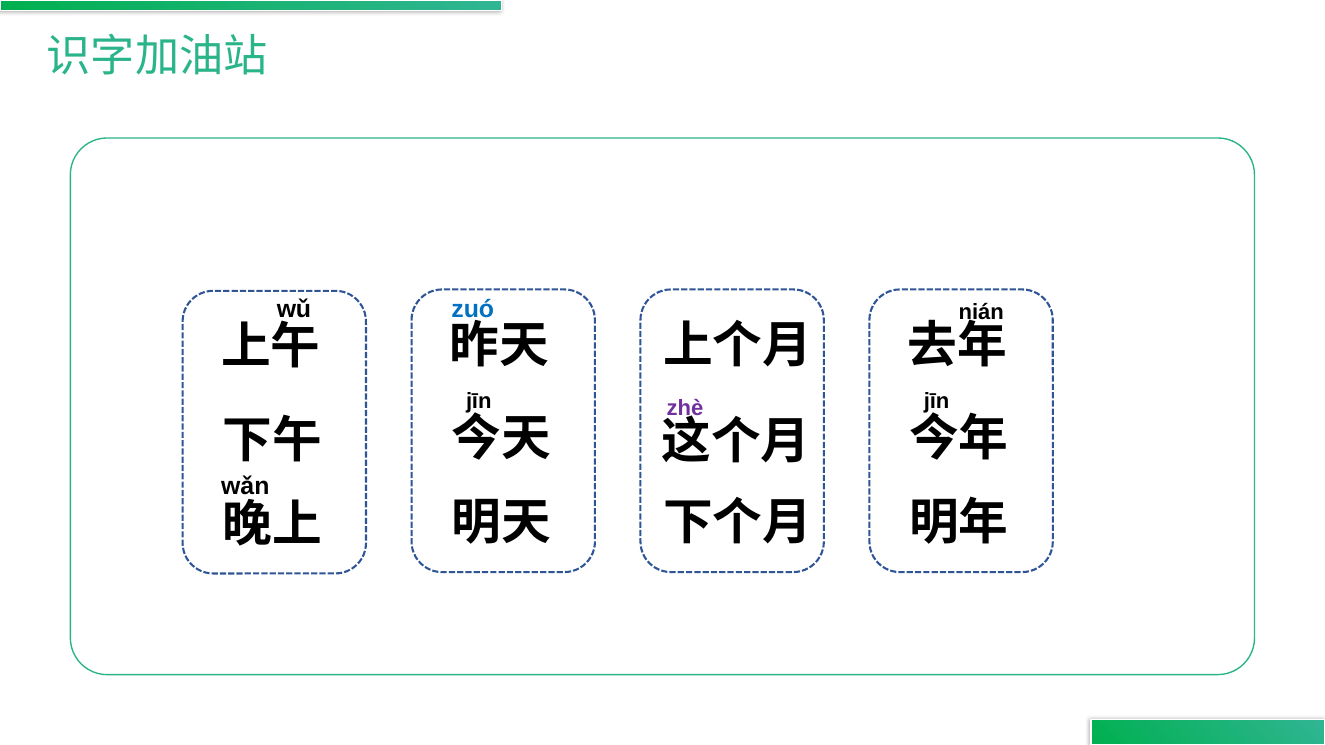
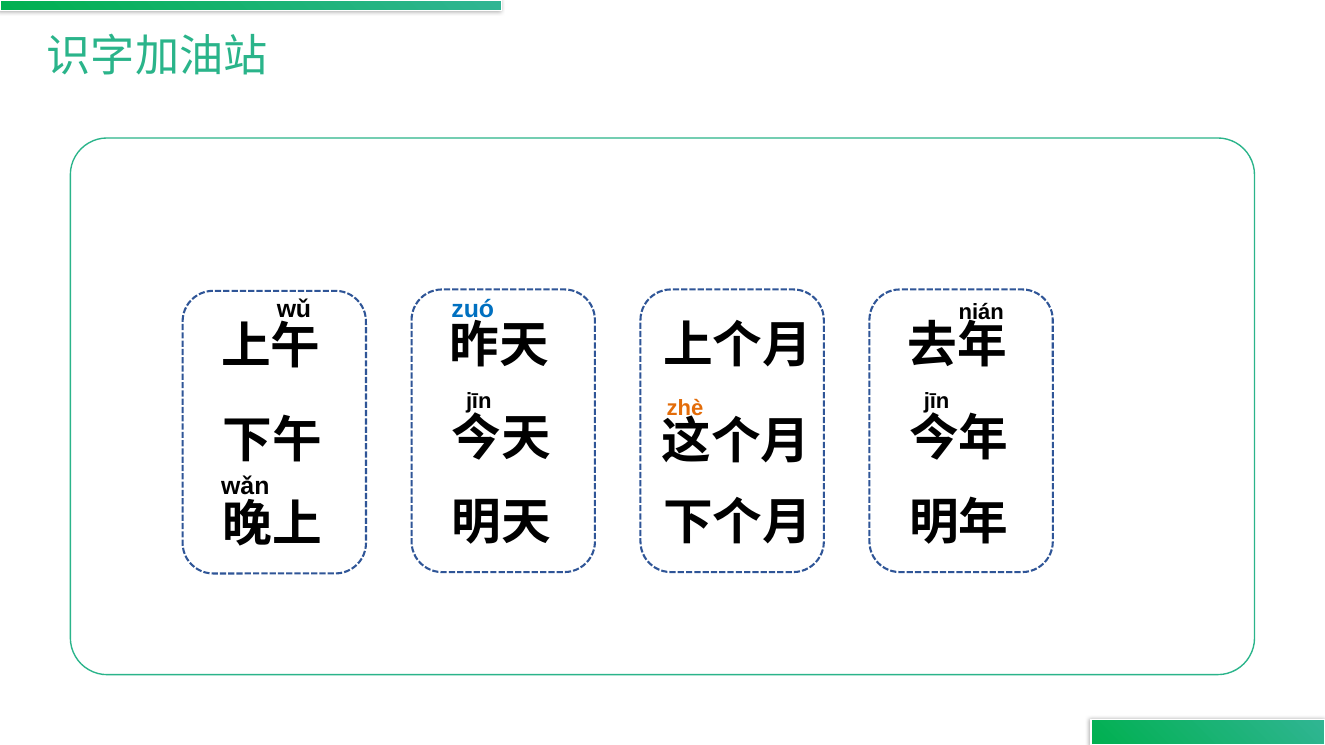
zhè colour: purple -> orange
